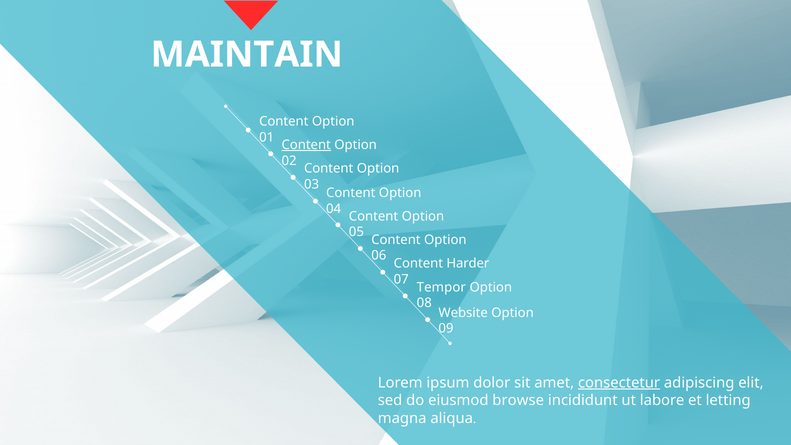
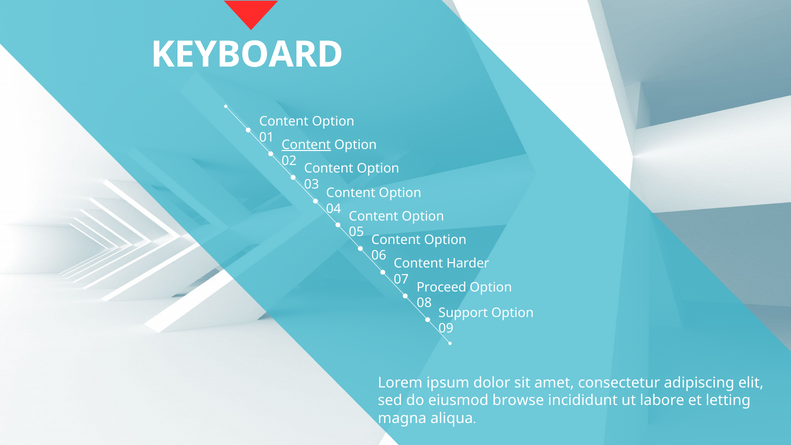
MAINTAIN: MAINTAIN -> KEYBOARD
Tempor: Tempor -> Proceed
Website: Website -> Support
consectetur underline: present -> none
